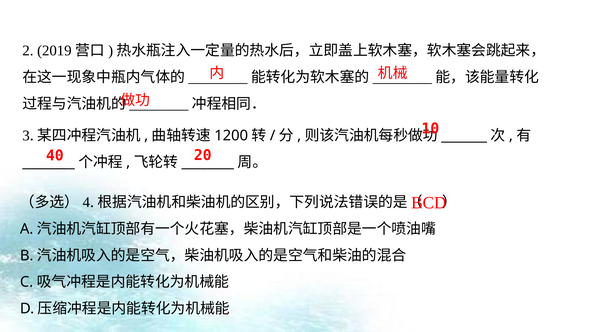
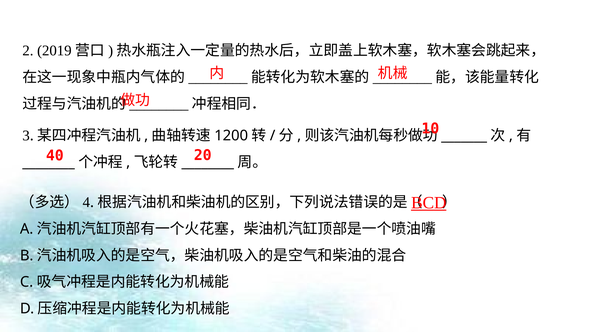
BCD underline: none -> present
